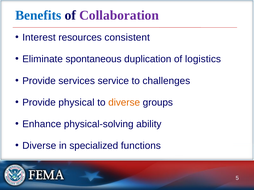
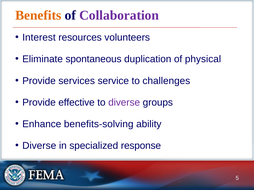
Benefits colour: blue -> orange
consistent: consistent -> volunteers
logistics: logistics -> physical
physical: physical -> effective
diverse at (124, 103) colour: orange -> purple
physical-solving: physical-solving -> benefits-solving
functions: functions -> response
